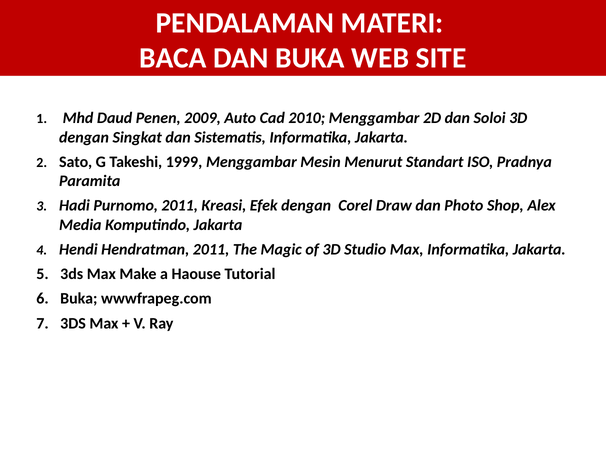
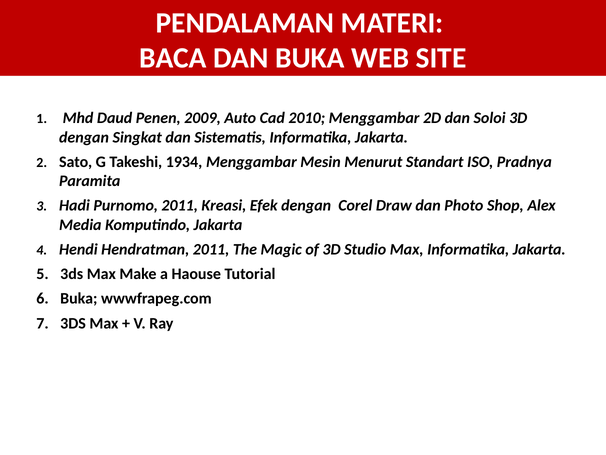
1999: 1999 -> 1934
